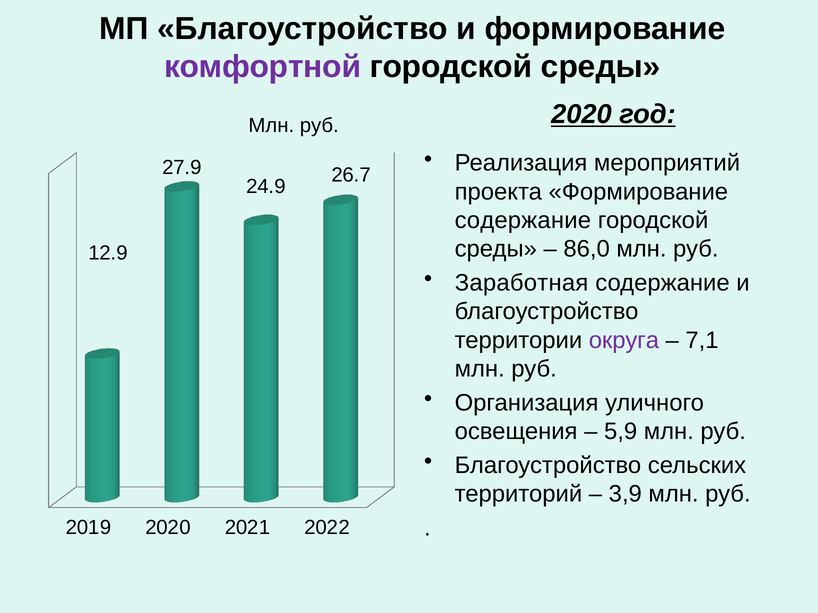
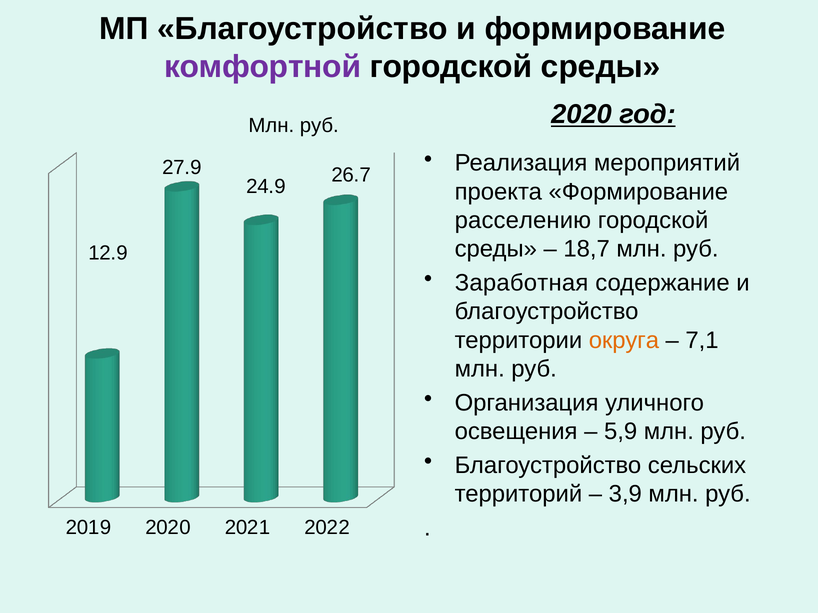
содержание at (523, 220): содержание -> расселению
86,0: 86,0 -> 18,7
округа colour: purple -> orange
